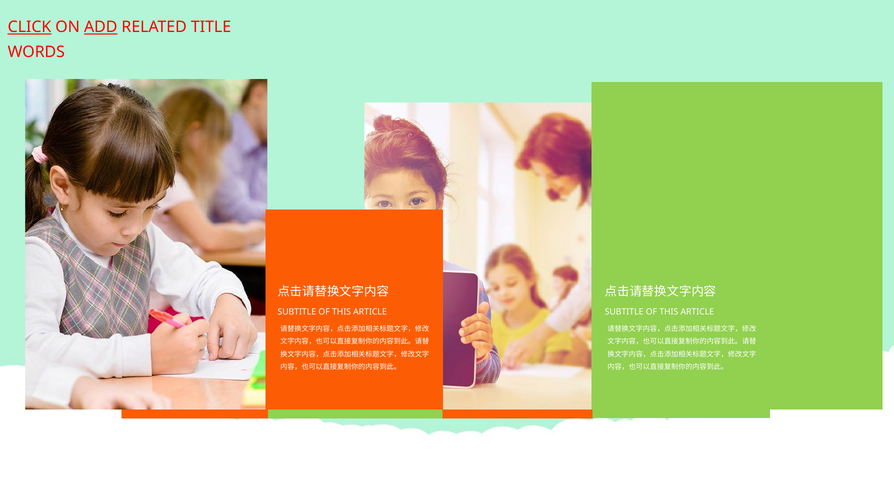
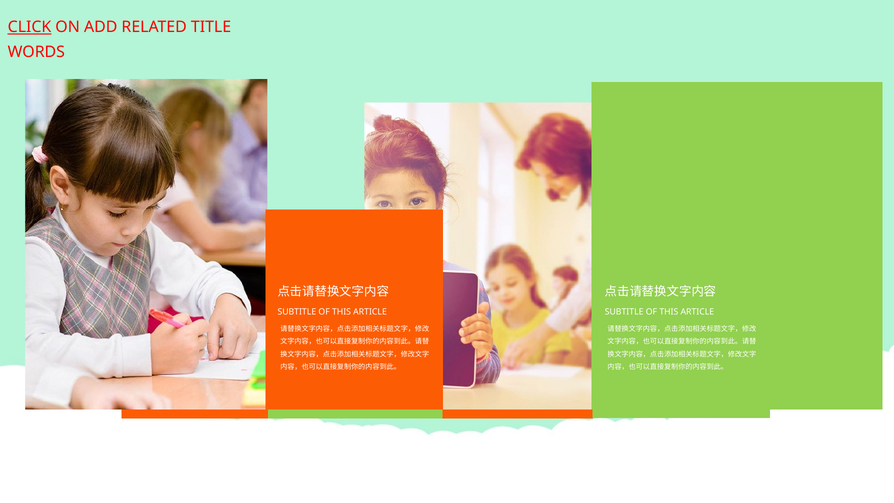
ADD underline: present -> none
